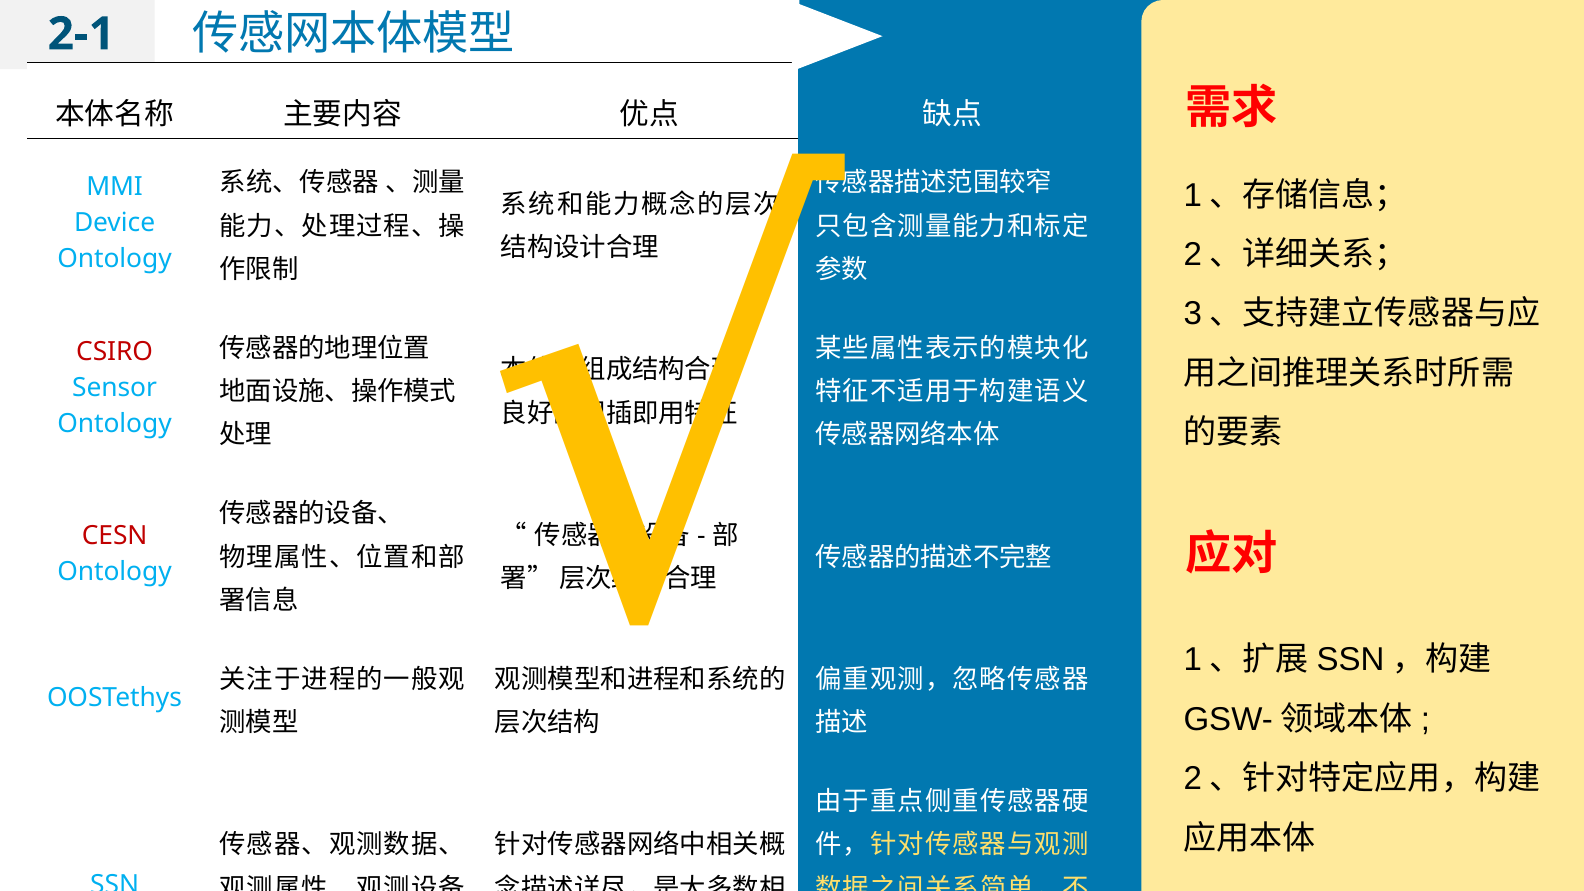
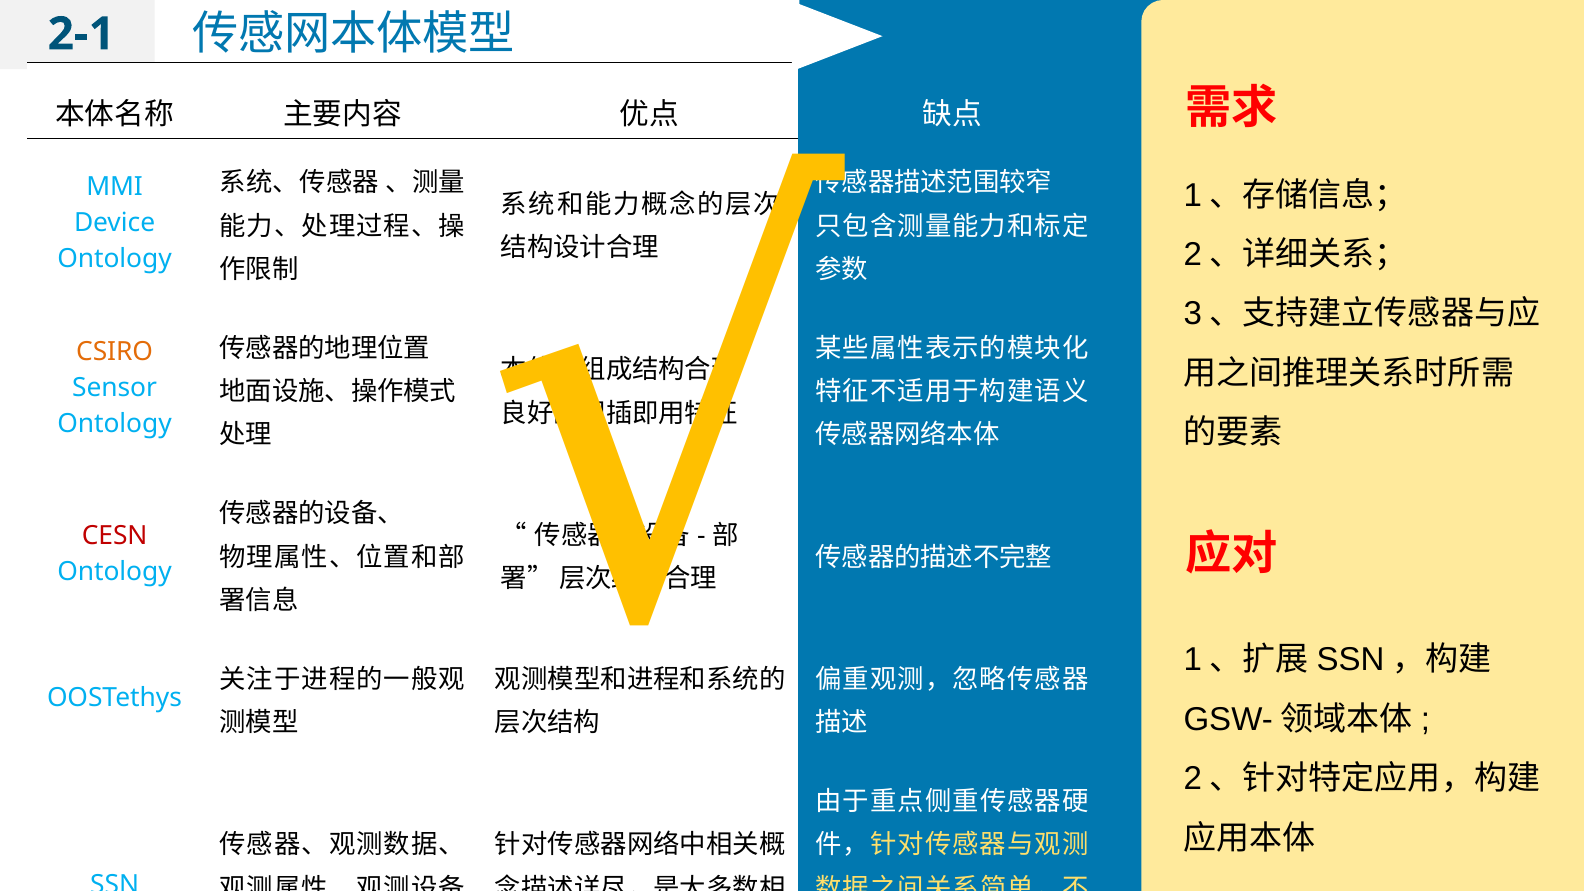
CSIRO colour: red -> orange
